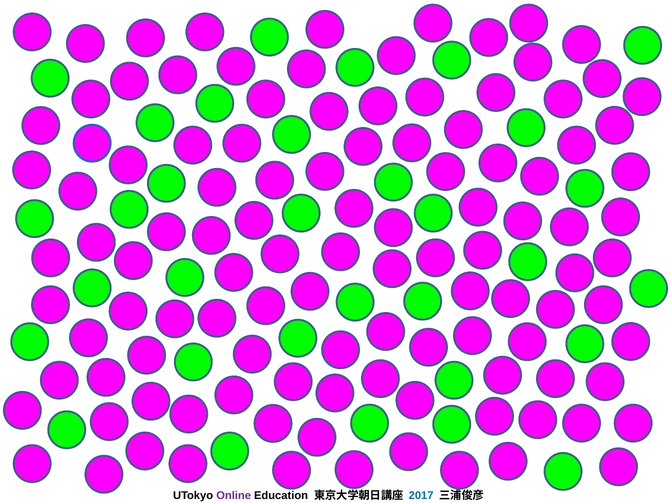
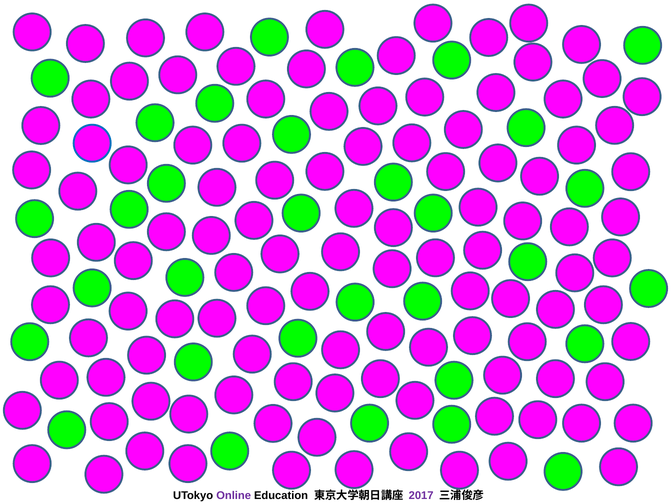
2017 colour: blue -> purple
